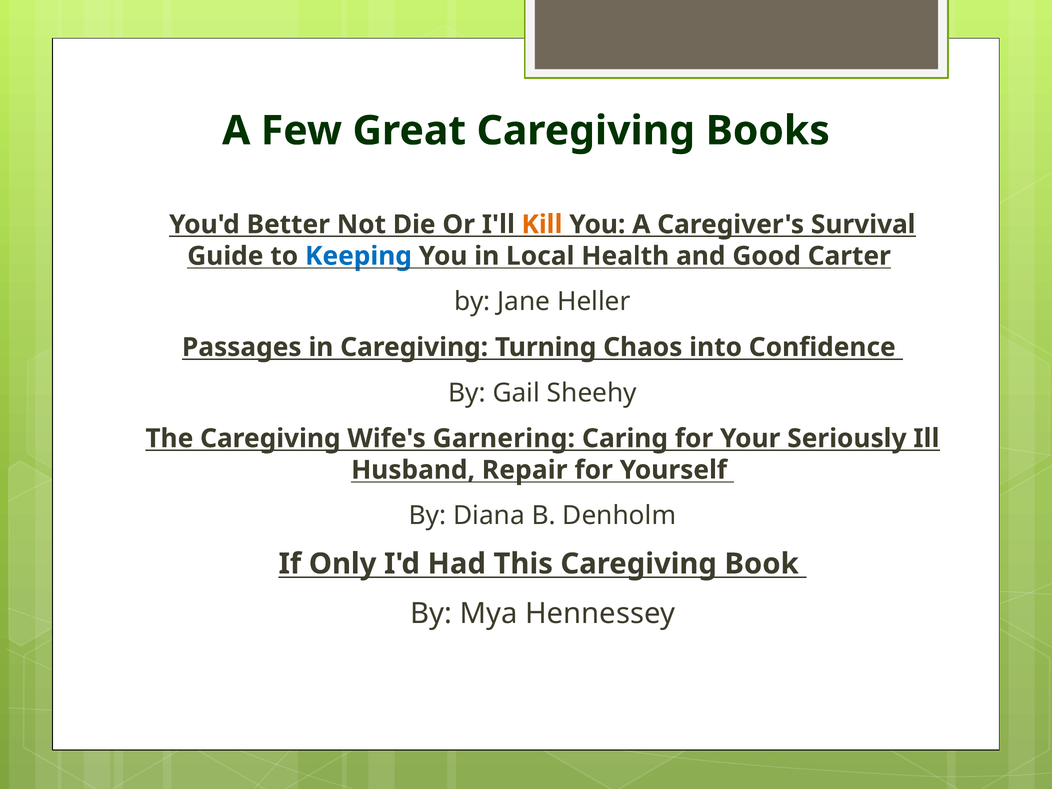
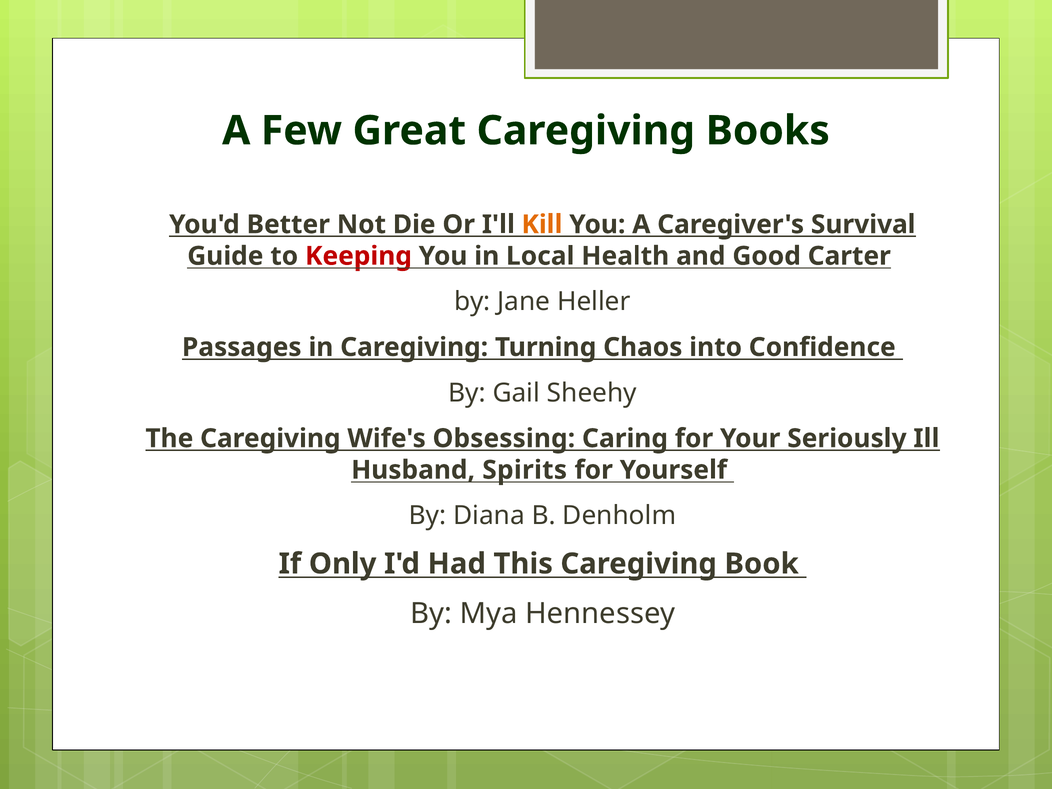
Keeping colour: blue -> red
Garnering: Garnering -> Obsessing
Repair: Repair -> Spirits
